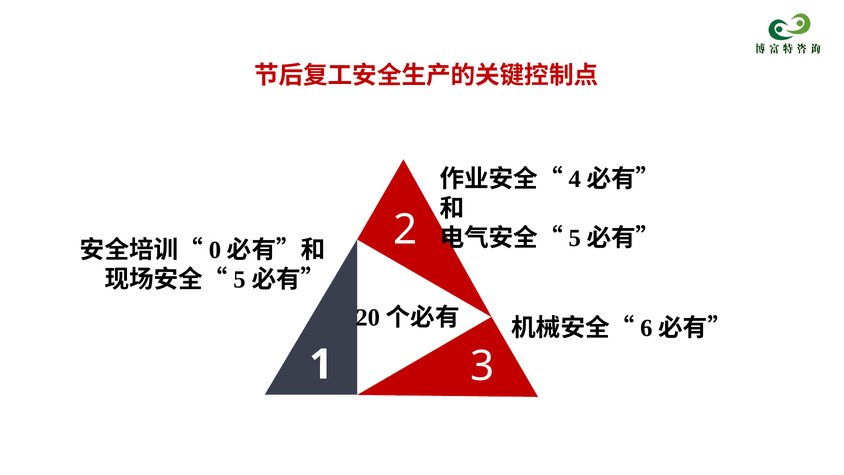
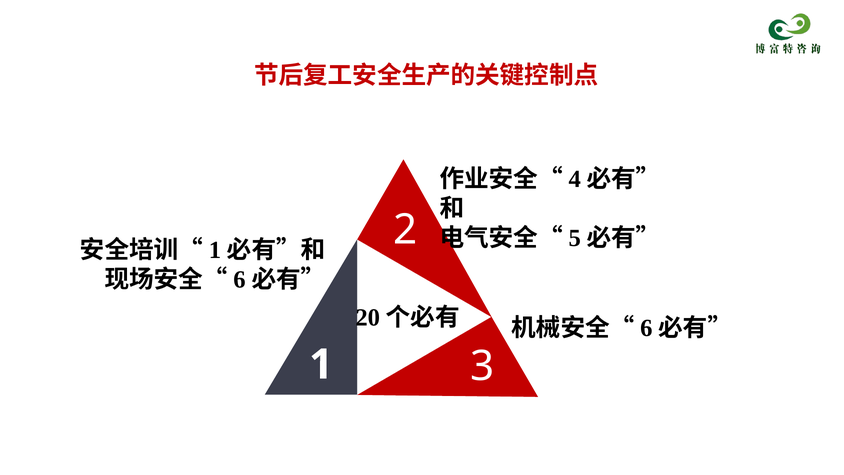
0 at (215, 250): 0 -> 1
5 at (240, 279): 5 -> 6
